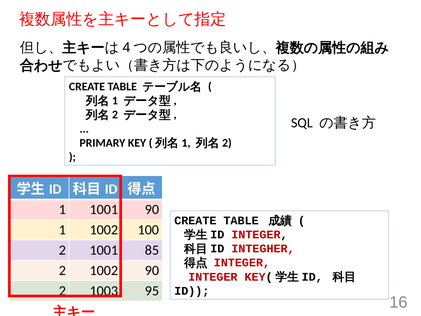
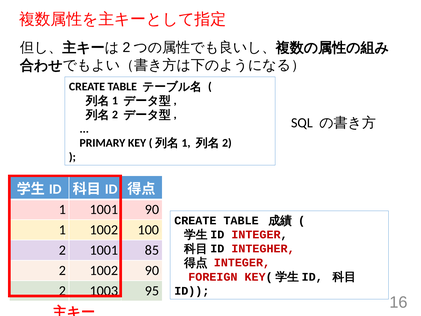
4 at (126, 48): 4 -> 2
INTEGER at (213, 277): INTEGER -> FOREIGN
